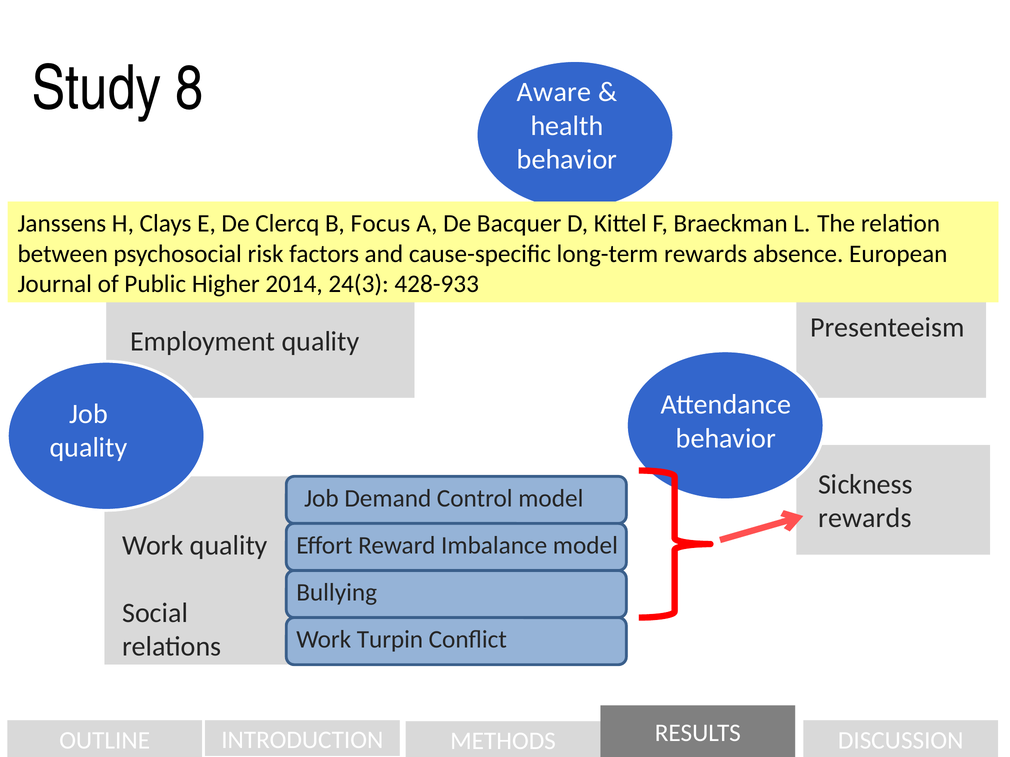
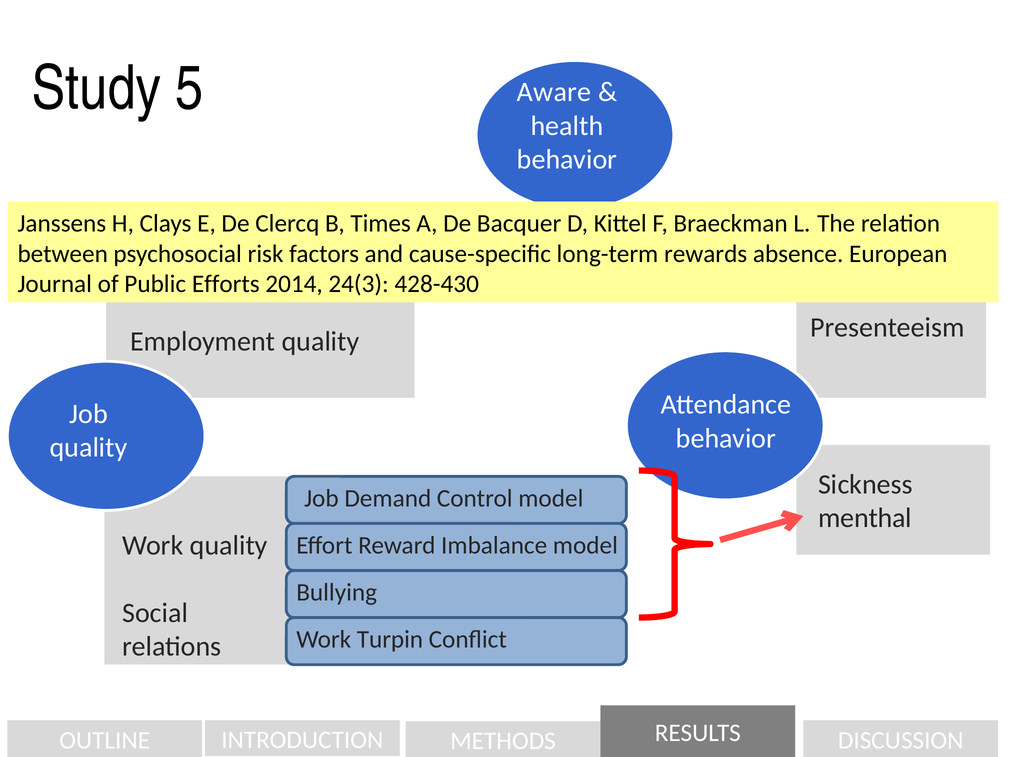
8: 8 -> 5
Focus: Focus -> Times
Higher: Higher -> Efforts
428-933: 428-933 -> 428-430
rewards at (865, 518): rewards -> menthal
